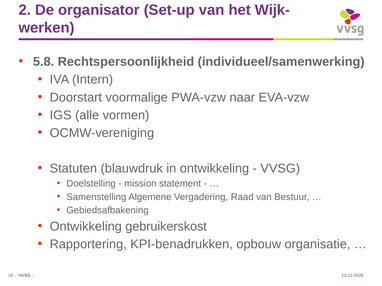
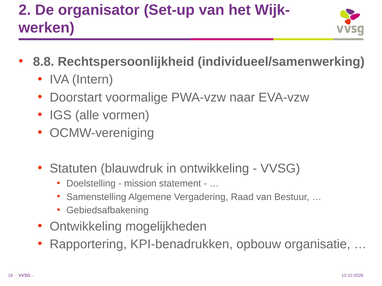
5.8: 5.8 -> 8.8
gebruikerskost: gebruikerskost -> mogelijkheden
